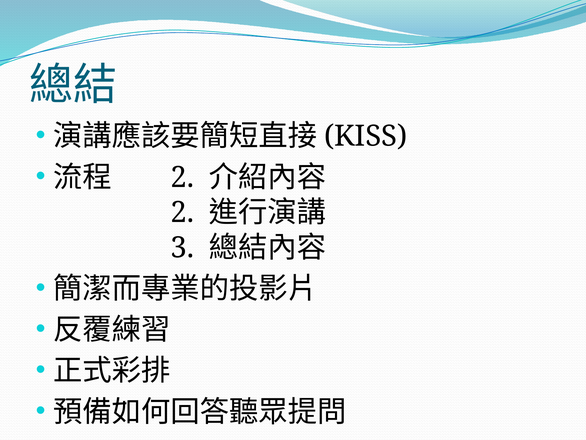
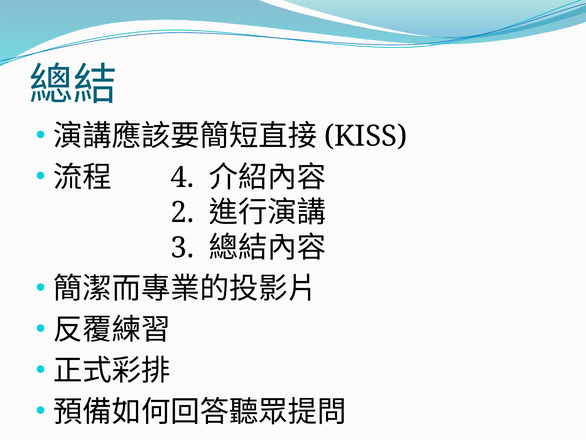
2 at (182, 177): 2 -> 4
